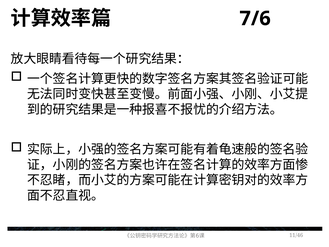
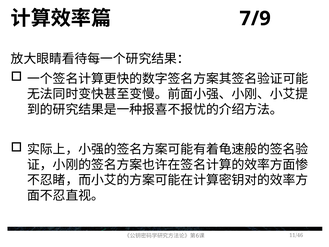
7/6: 7/6 -> 7/9
